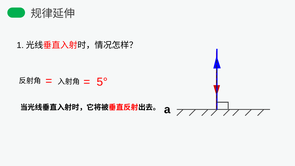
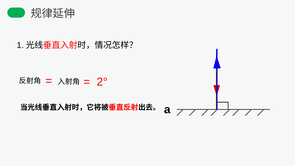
5°: 5° -> 2°
